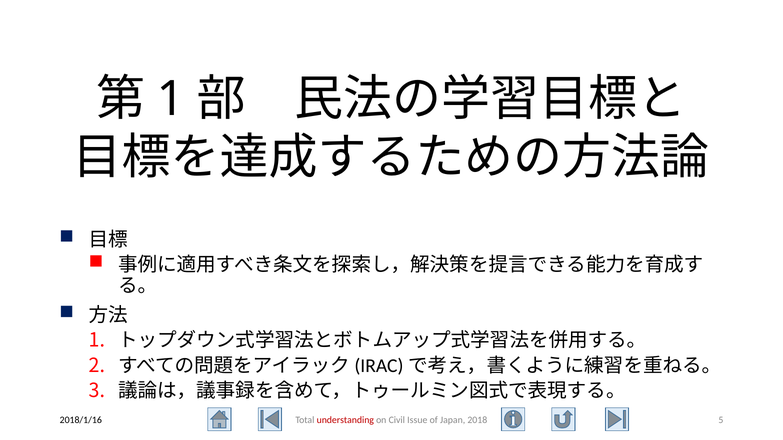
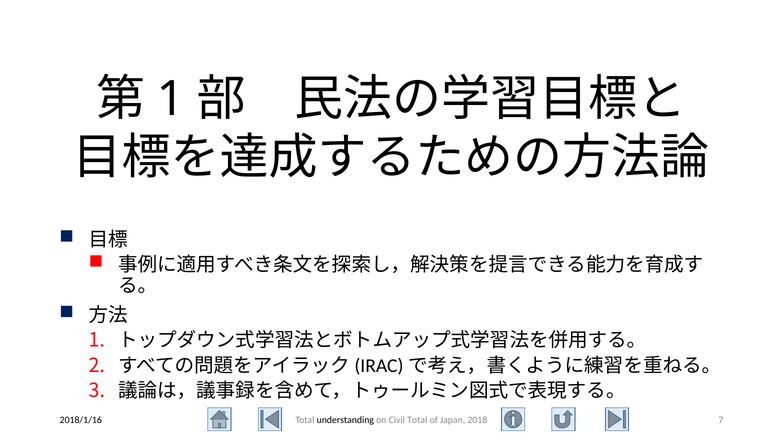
understanding colour: red -> black
Civil Issue: Issue -> Total
5: 5 -> 7
